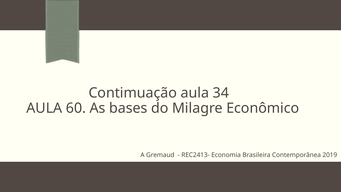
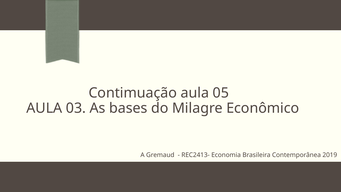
34: 34 -> 05
60: 60 -> 03
